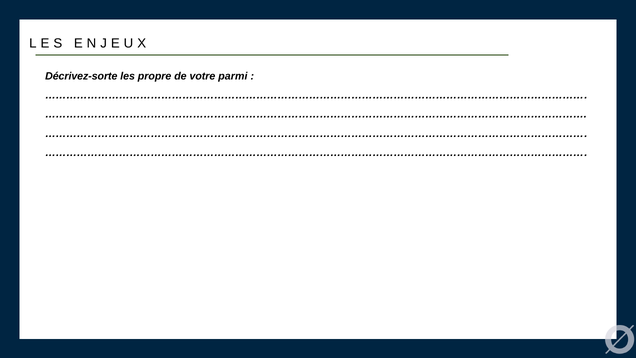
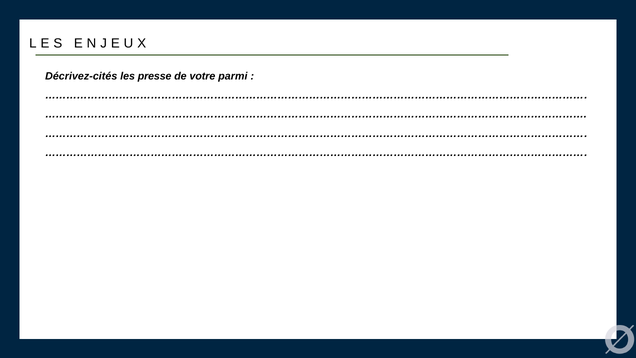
Décrivez-sorte: Décrivez-sorte -> Décrivez-cités
propre: propre -> presse
